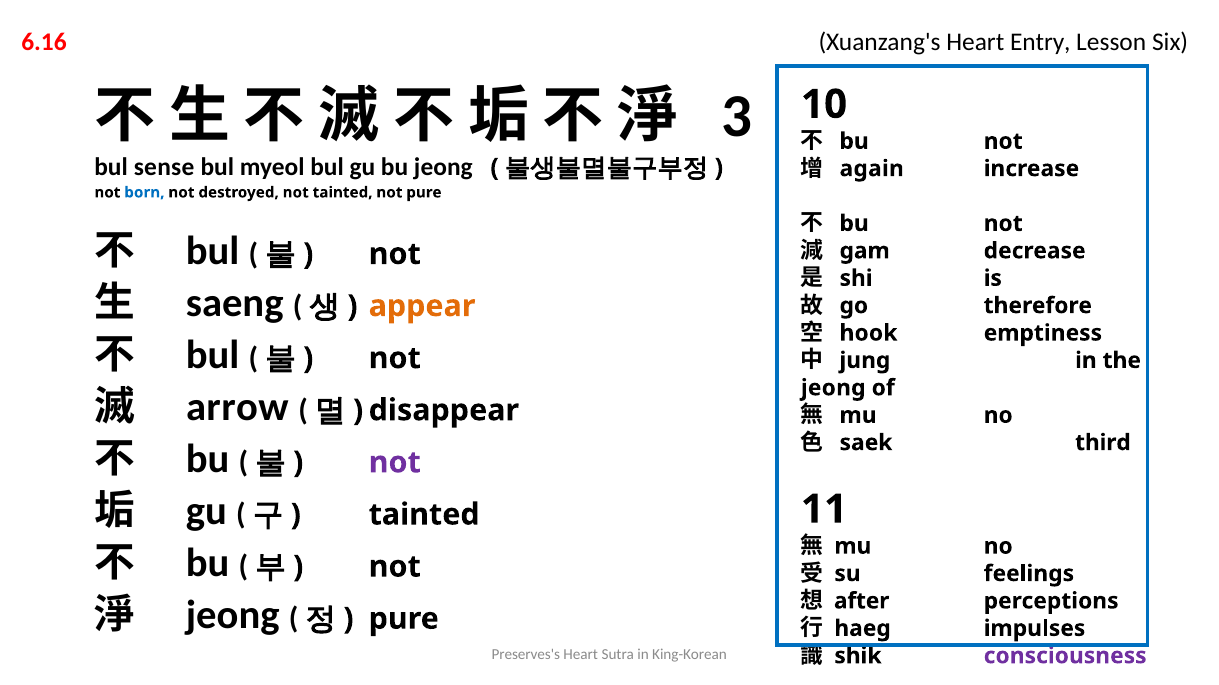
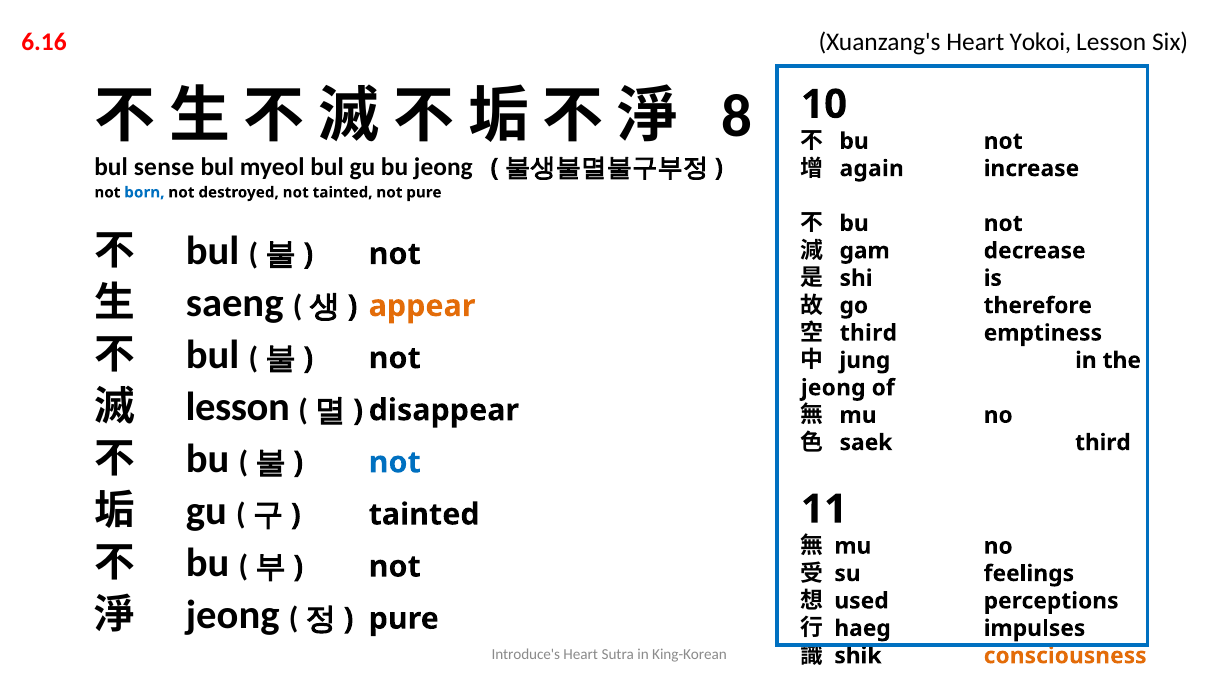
Entry: Entry -> Yokoi
3: 3 -> 8
hook at (868, 333): hook -> third
arrow at (237, 407): arrow -> lesson
not at (395, 463) colour: purple -> blue
after: after -> used
consciousness colour: purple -> orange
Preserves's: Preserves's -> Introduce's
